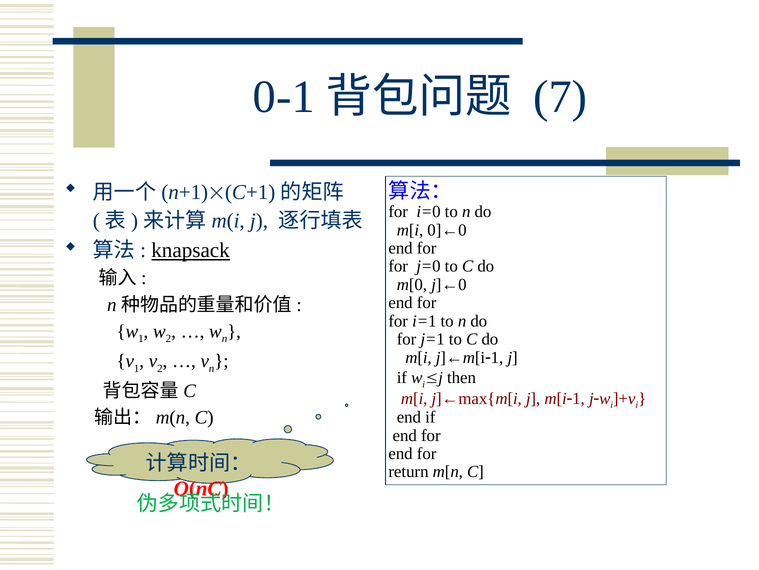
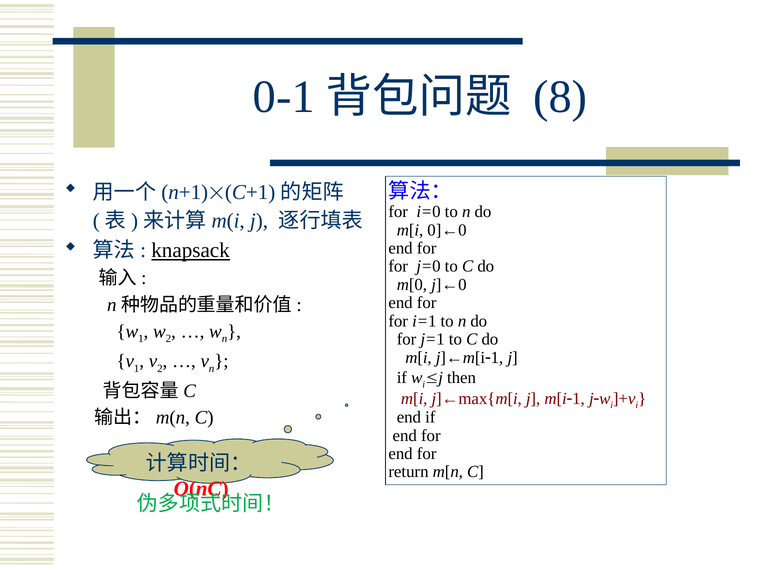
7: 7 -> 8
